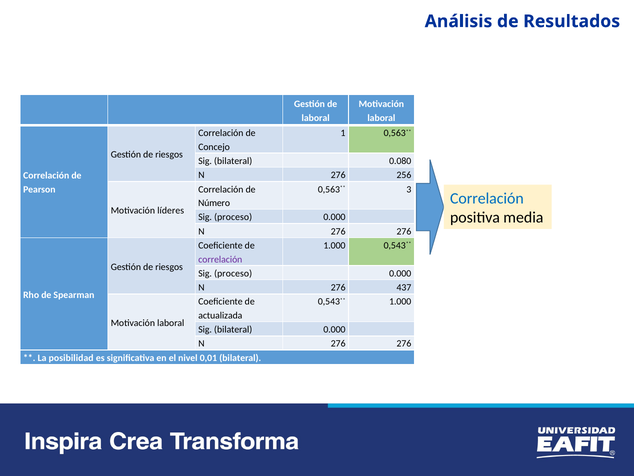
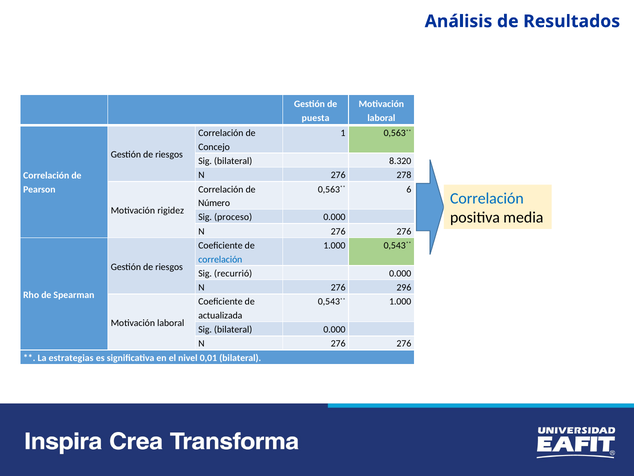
laboral at (316, 118): laboral -> puesta
0.080: 0.080 -> 8.320
256: 256 -> 278
3: 3 -> 6
líderes: líderes -> rigidez
correlación at (220, 259) colour: purple -> blue
proceso at (233, 273): proceso -> recurrió
437: 437 -> 296
posibilidad: posibilidad -> estrategias
